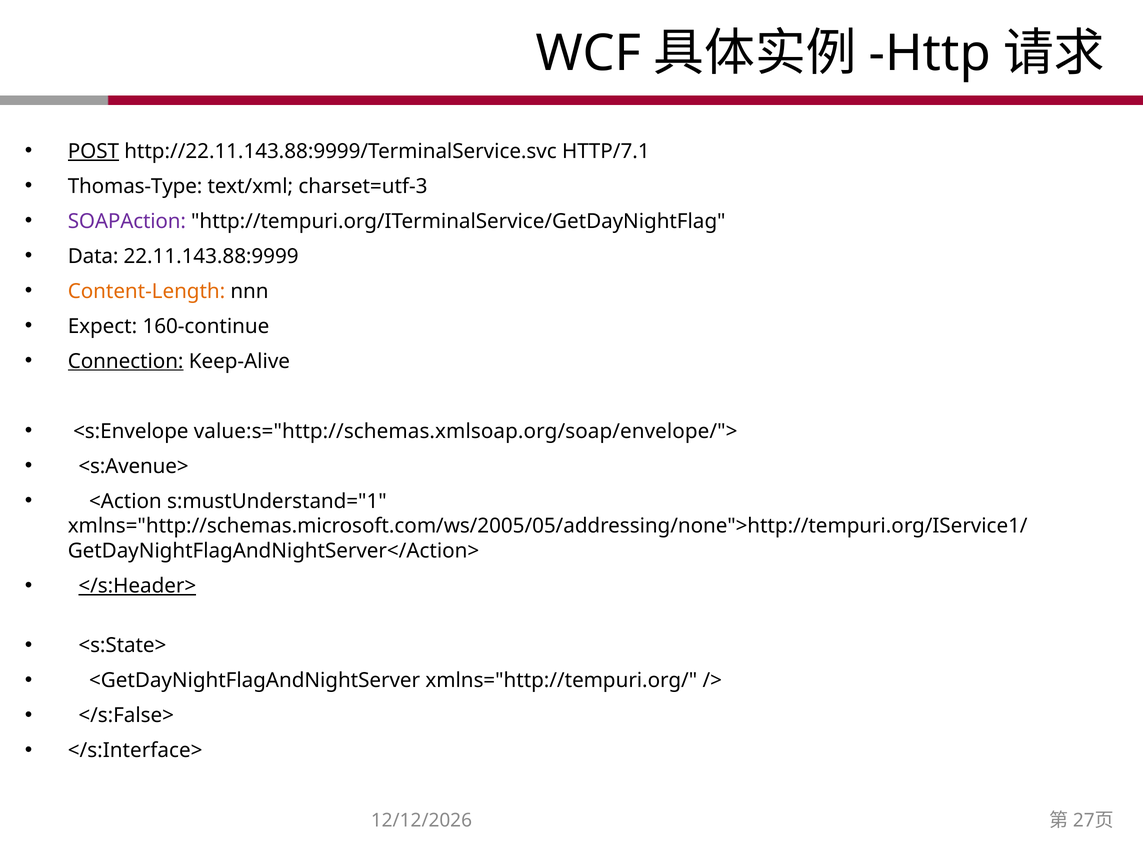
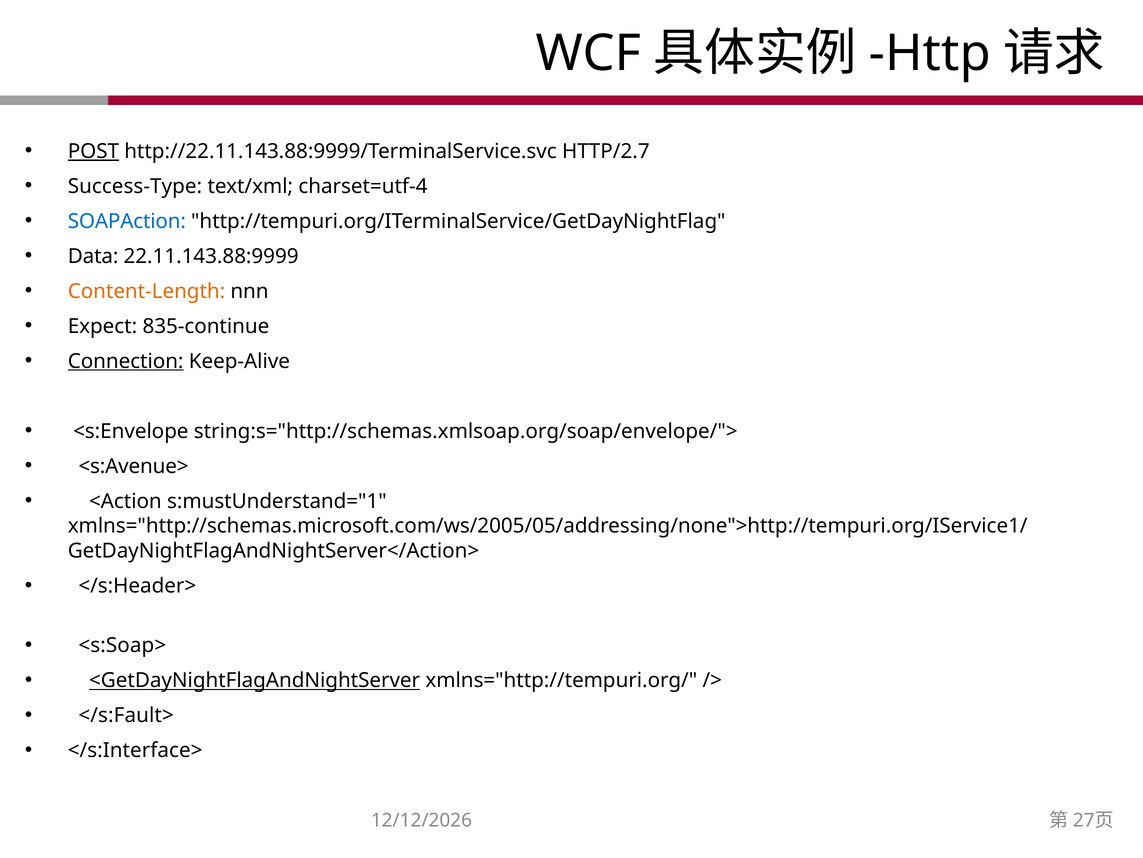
HTTP/7.1: HTTP/7.1 -> HTTP/2.7
Thomas-Type: Thomas-Type -> Success-Type
charset=utf-3: charset=utf-3 -> charset=utf-4
SOAPAction colour: purple -> blue
160-continue: 160-continue -> 835-continue
value:s="http://schemas.xmlsoap.org/soap/envelope/">: value:s="http://schemas.xmlsoap.org/soap/envelope/"> -> string:s="http://schemas.xmlsoap.org/soap/envelope/">
</s:Header> underline: present -> none
<s:State>: <s:State> -> <s:Soap>
<GetDayNightFlagAndNightServer underline: none -> present
</s:False>: </s:False> -> </s:Fault>
